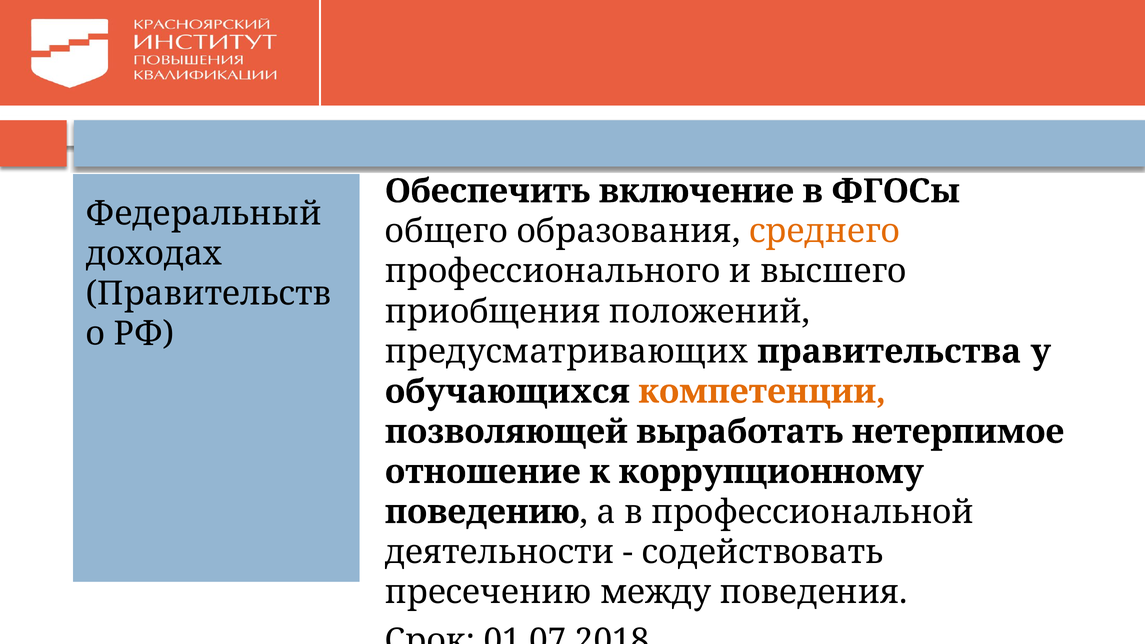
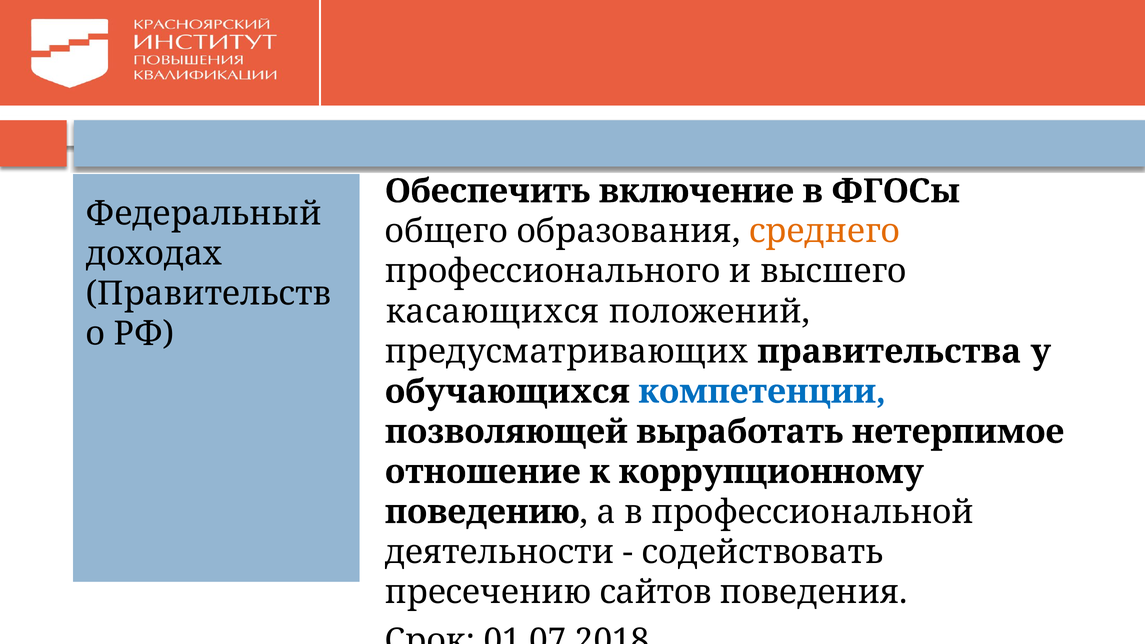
приобщения: приобщения -> касающихся
компетенции colour: orange -> blue
между: между -> сайтов
